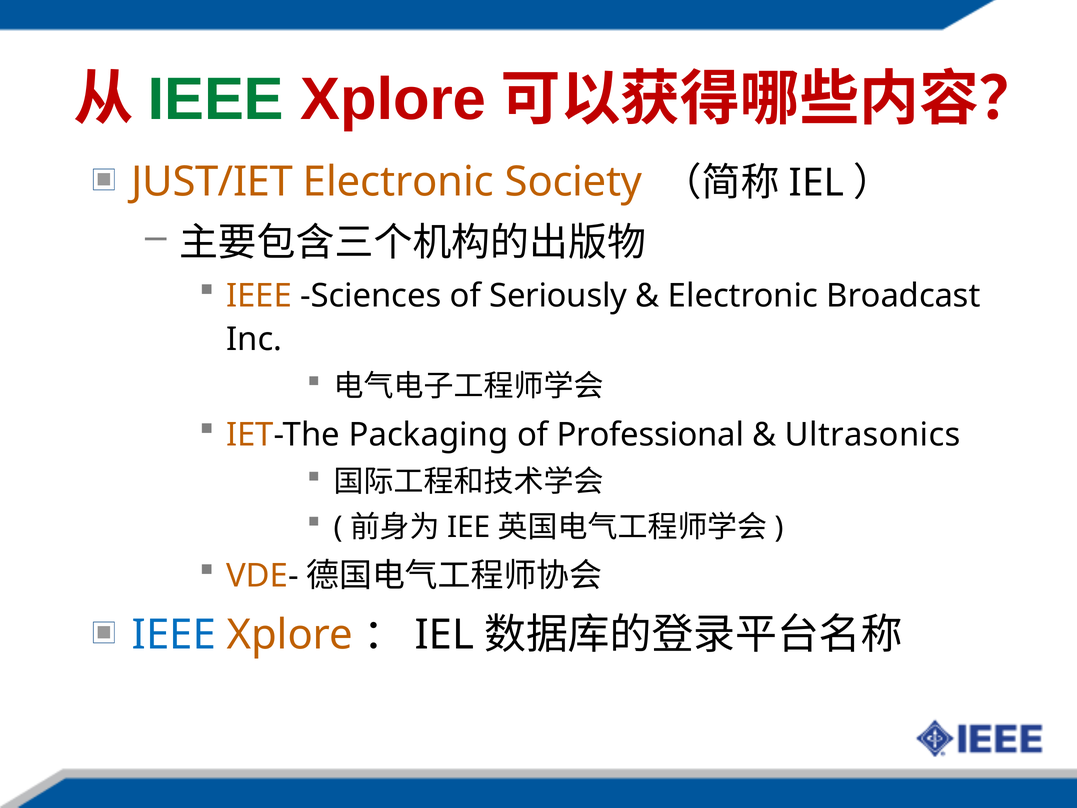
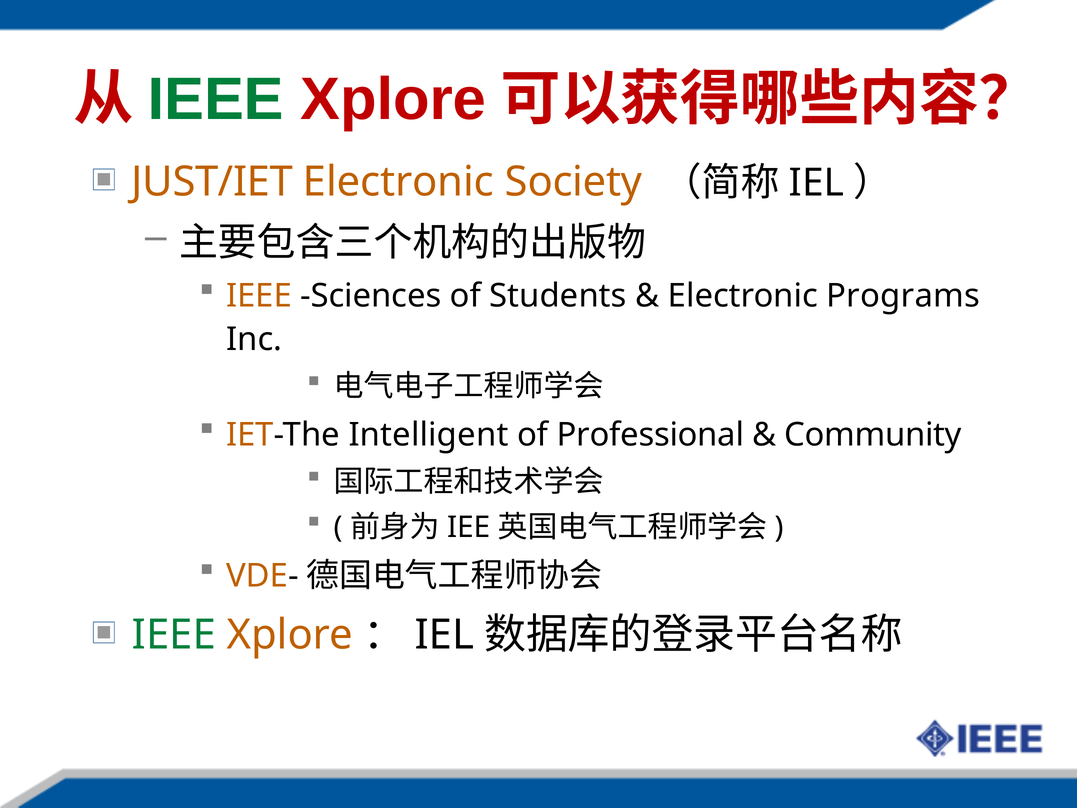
Seriously: Seriously -> Students
Broadcast: Broadcast -> Programs
Packaging: Packaging -> Intelligent
Ultrasonics: Ultrasonics -> Community
IEEE at (174, 635) colour: blue -> green
